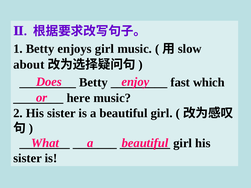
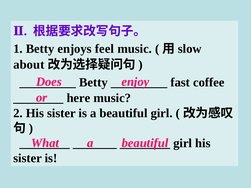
enjoys girl: girl -> feel
which: which -> coffee
